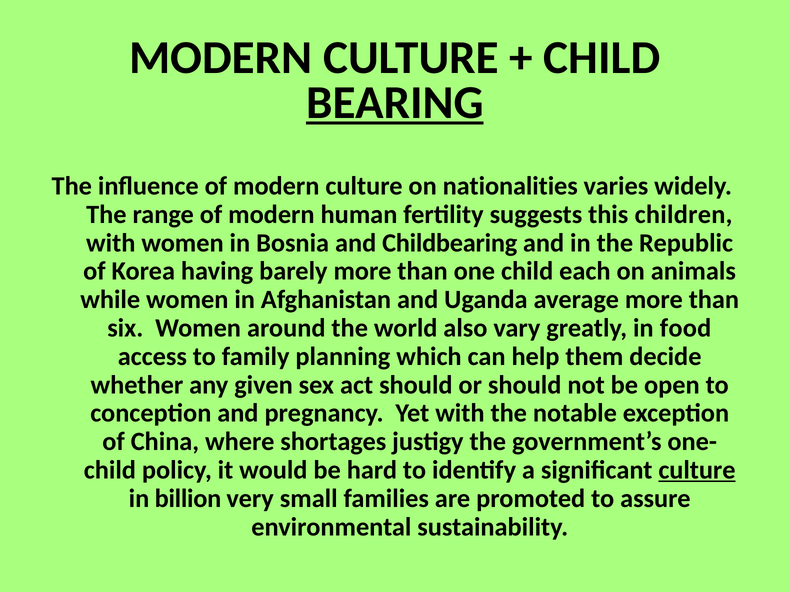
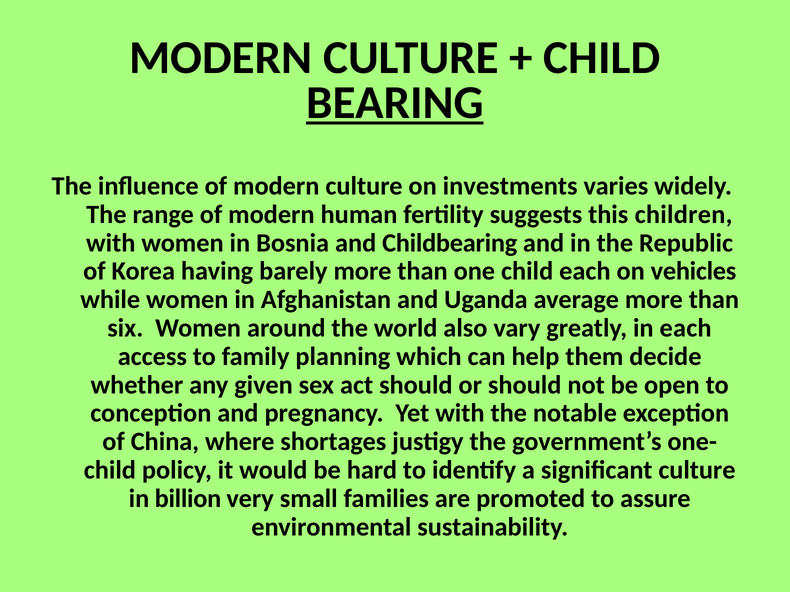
nationalities: nationalities -> investments
animals: animals -> vehicles
in food: food -> each
culture at (697, 470) underline: present -> none
